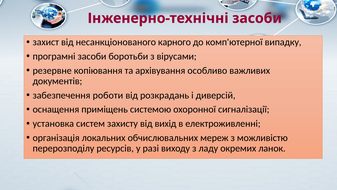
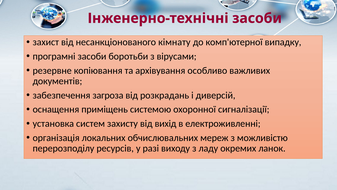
карного: карного -> кімнату
роботи: роботи -> загроза
